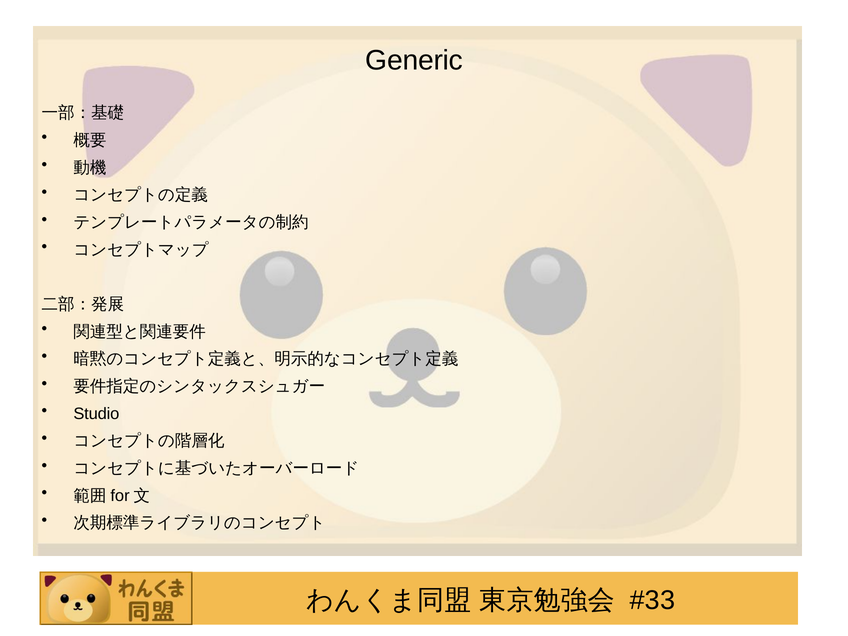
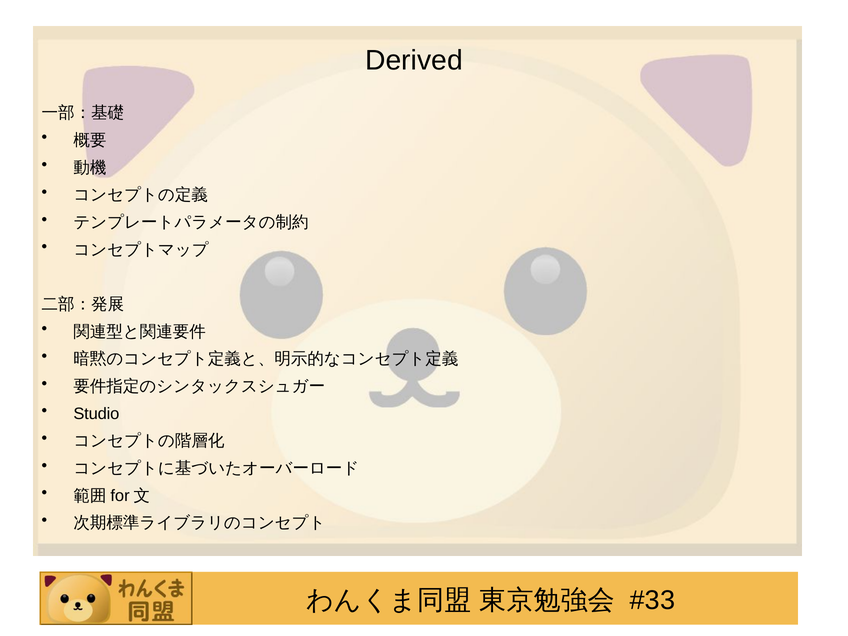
Generic: Generic -> Derived
